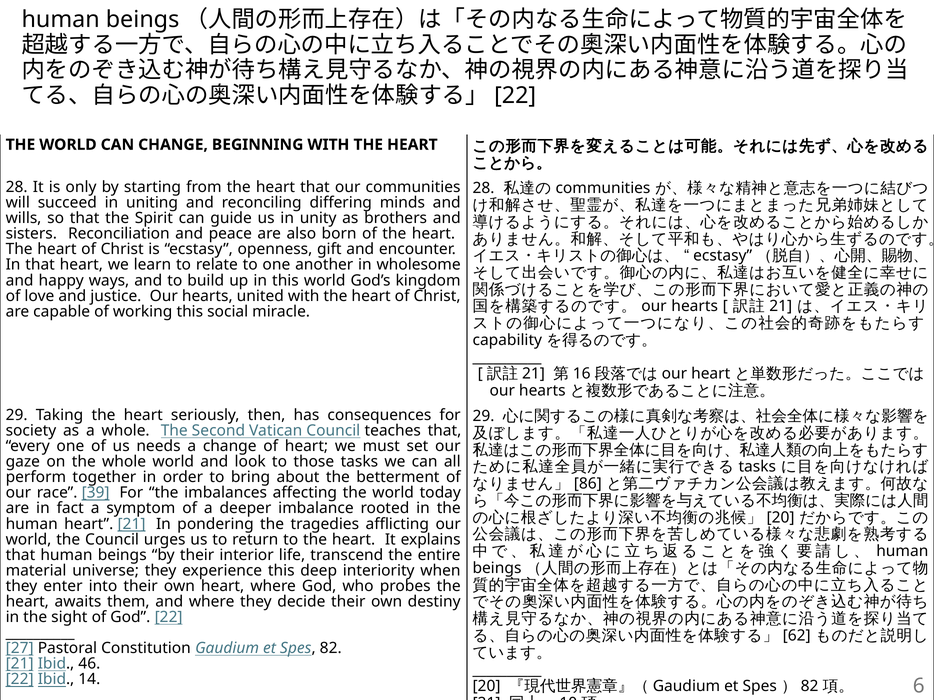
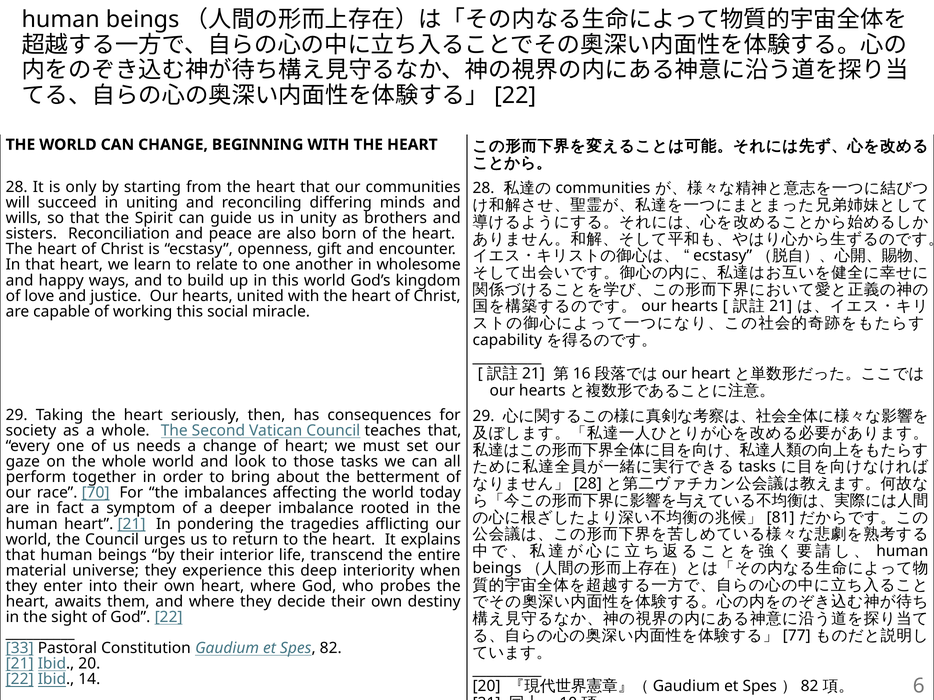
86 at (588, 484): 86 -> 28
39: 39 -> 70
20 at (781, 518): 20 -> 81
62: 62 -> 77
27: 27 -> 33
Ibid 46: 46 -> 20
